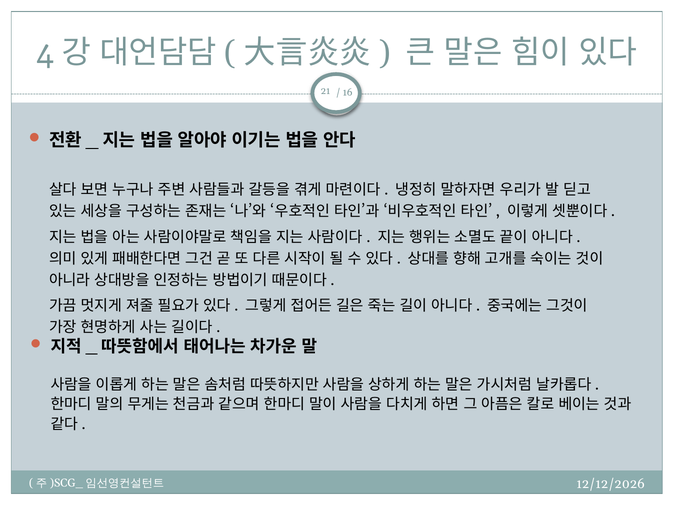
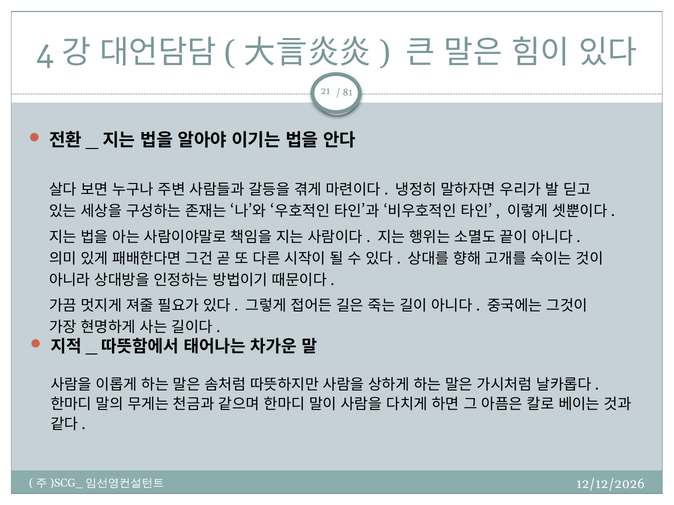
16: 16 -> 81
